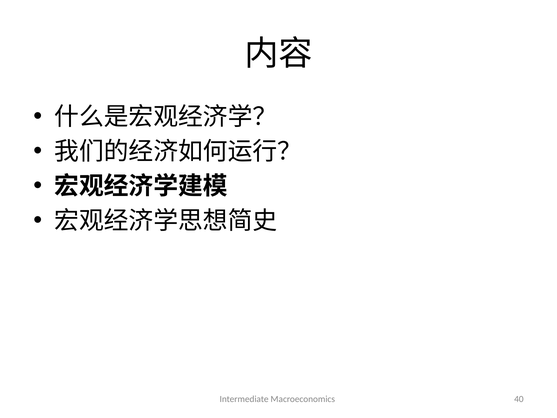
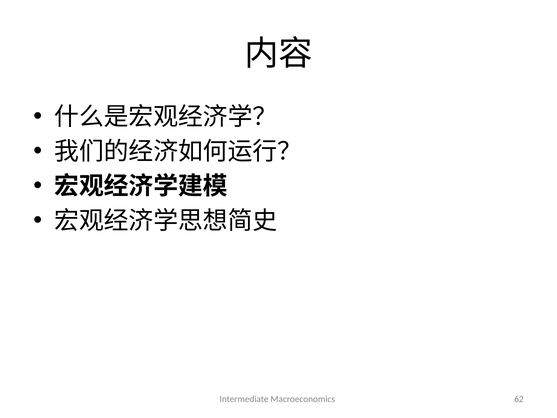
40: 40 -> 62
